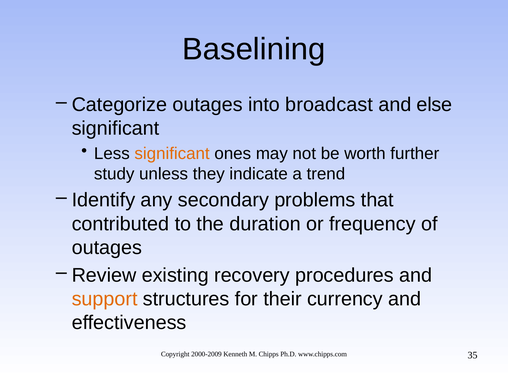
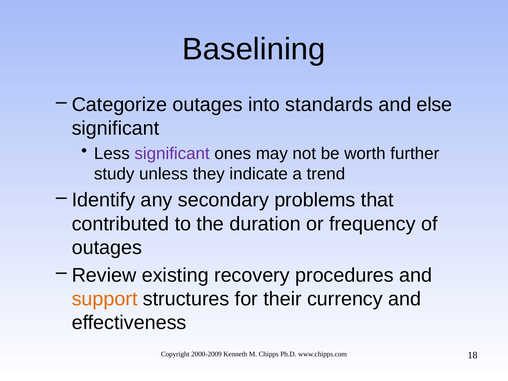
broadcast: broadcast -> standards
significant at (172, 154) colour: orange -> purple
35: 35 -> 18
